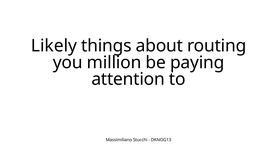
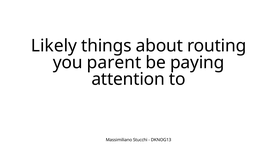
million: million -> parent
